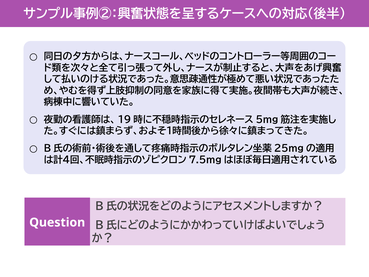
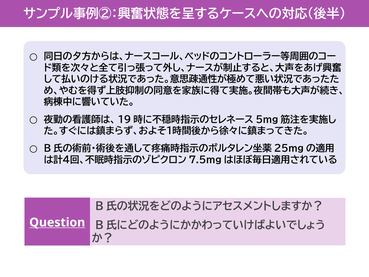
Question underline: none -> present
